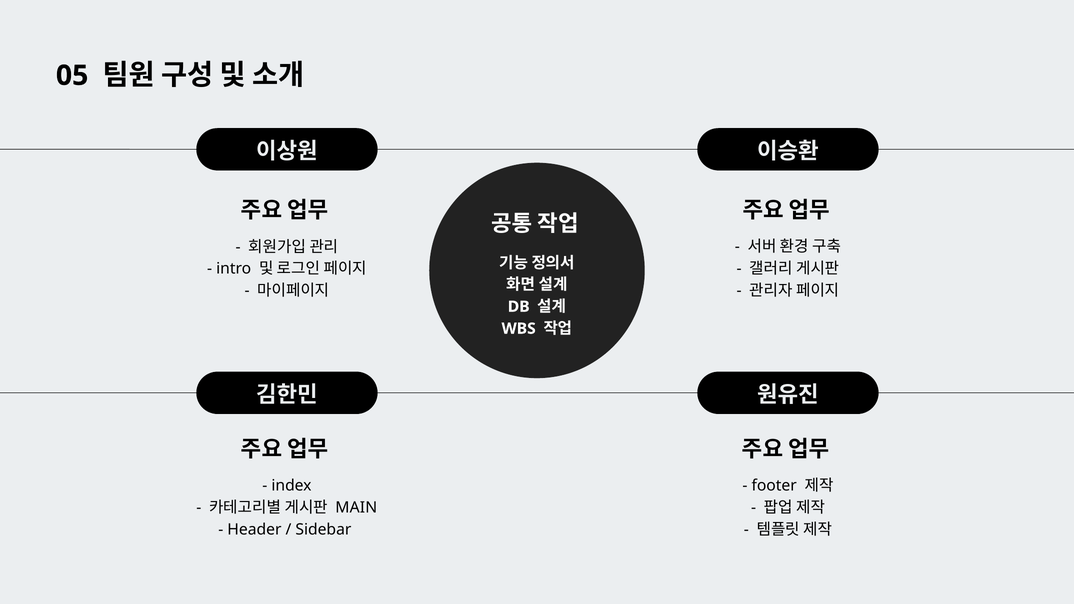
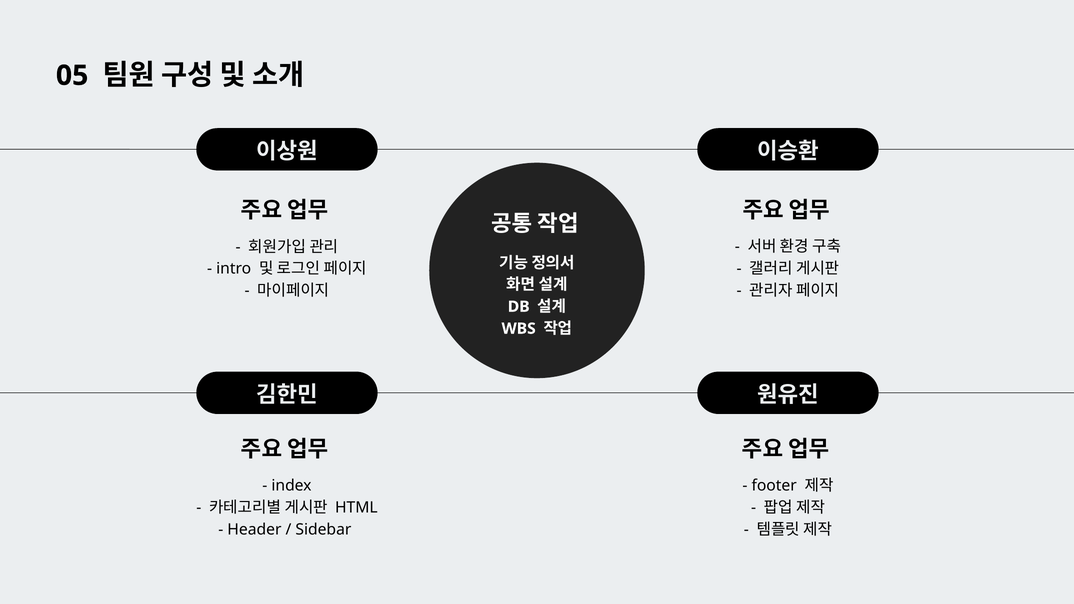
MAIN: MAIN -> HTML
